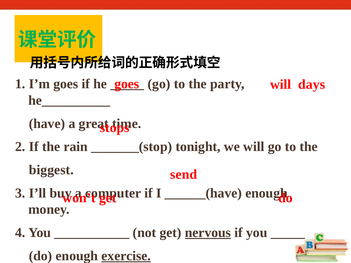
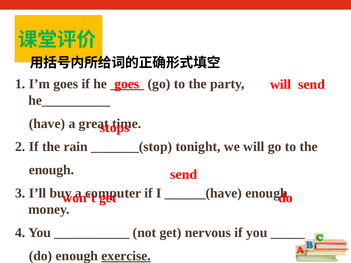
will days: days -> send
biggest at (51, 170): biggest -> enough
nervous underline: present -> none
